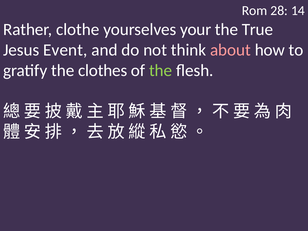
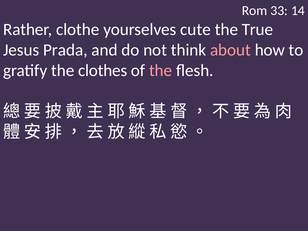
28: 28 -> 33
your: your -> cute
Event: Event -> Prada
the at (161, 70) colour: light green -> pink
